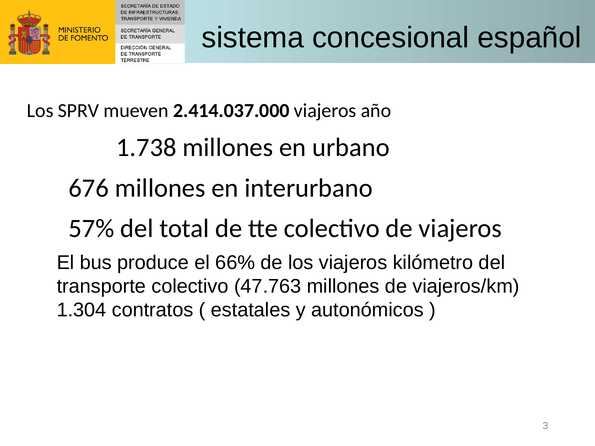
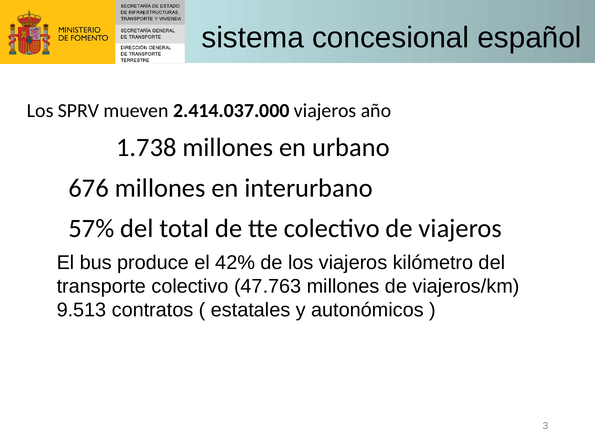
66%: 66% -> 42%
1.304: 1.304 -> 9.513
